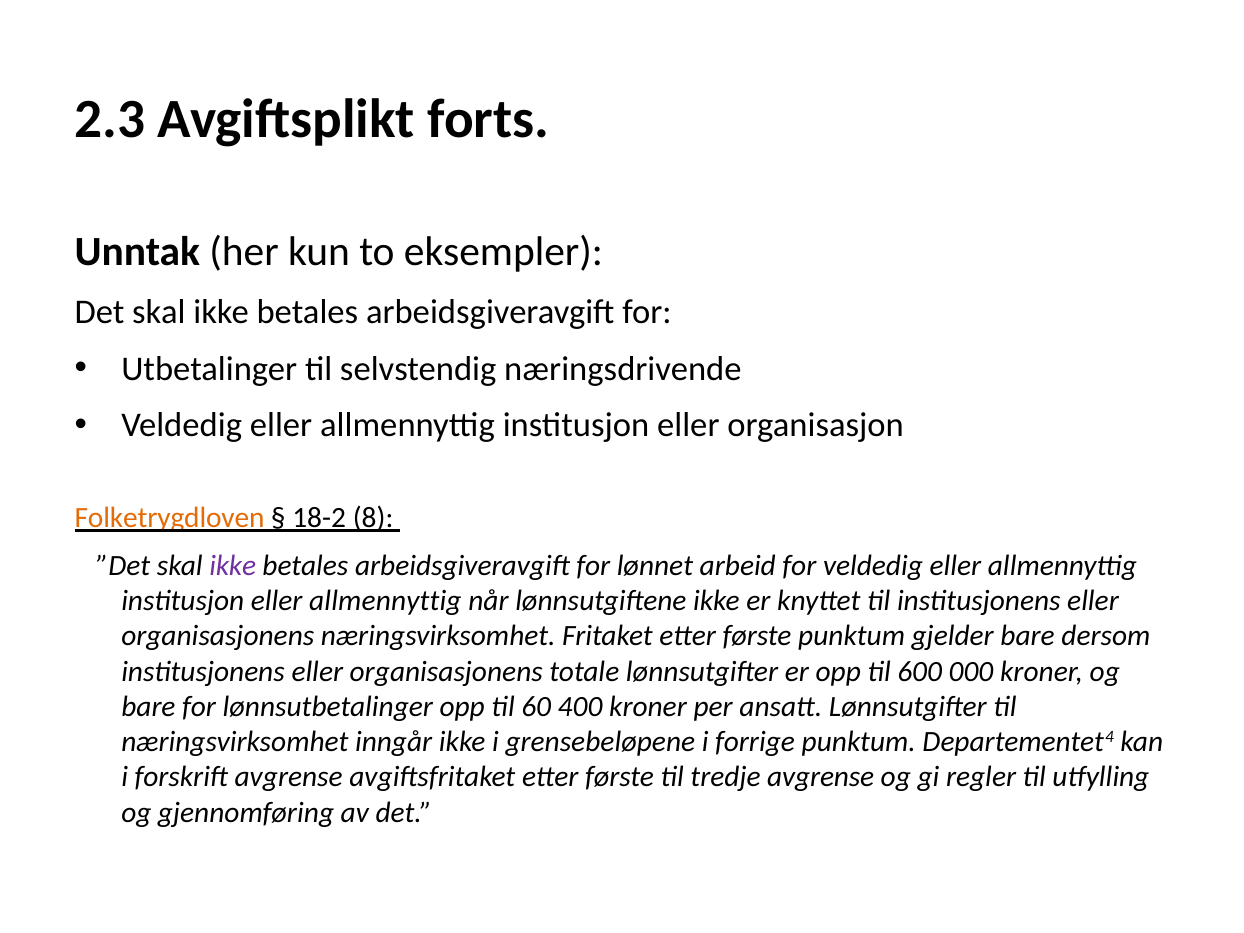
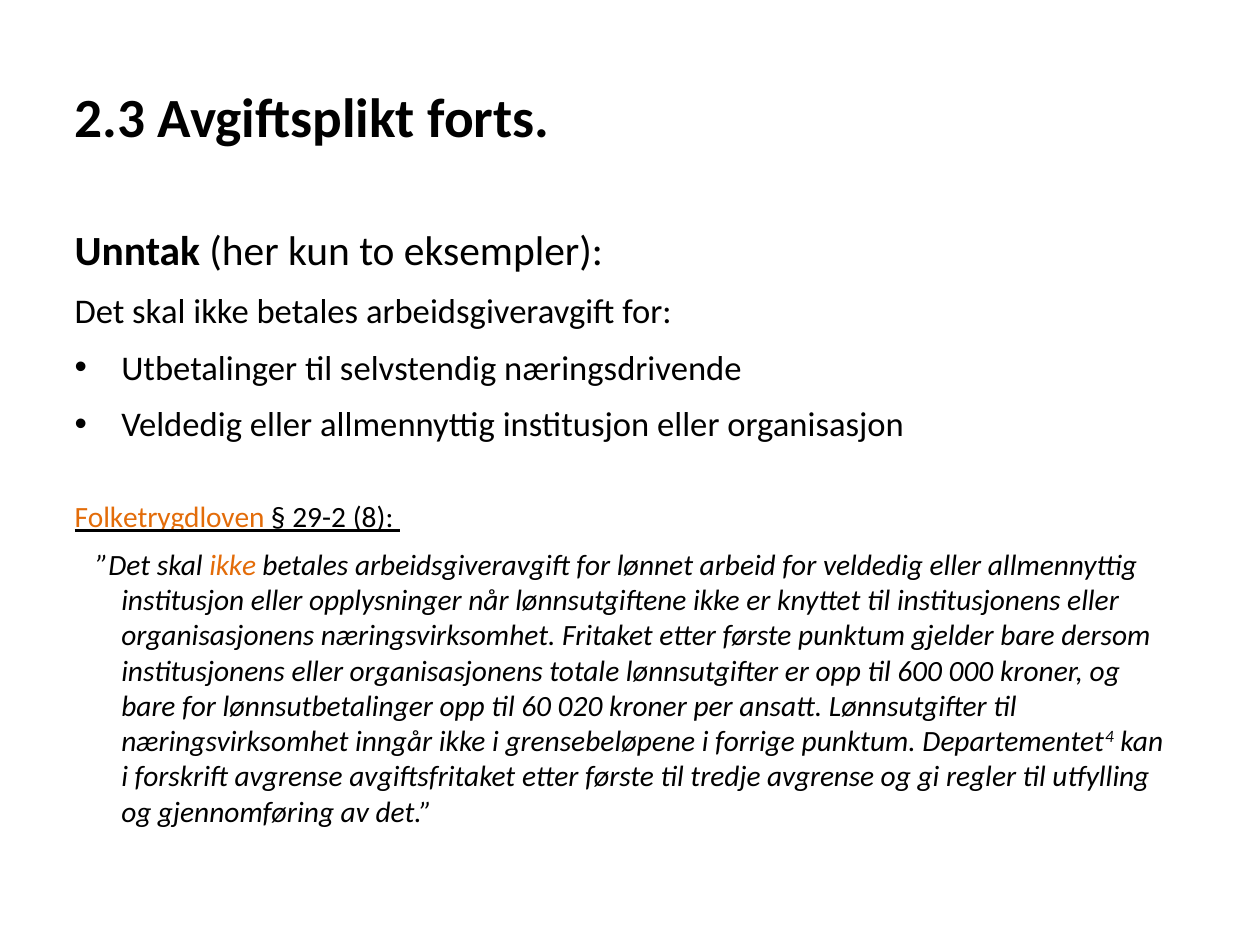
18-2: 18-2 -> 29-2
ikke at (233, 566) colour: purple -> orange
institusjon eller allmennyttig: allmennyttig -> opplysninger
400: 400 -> 020
